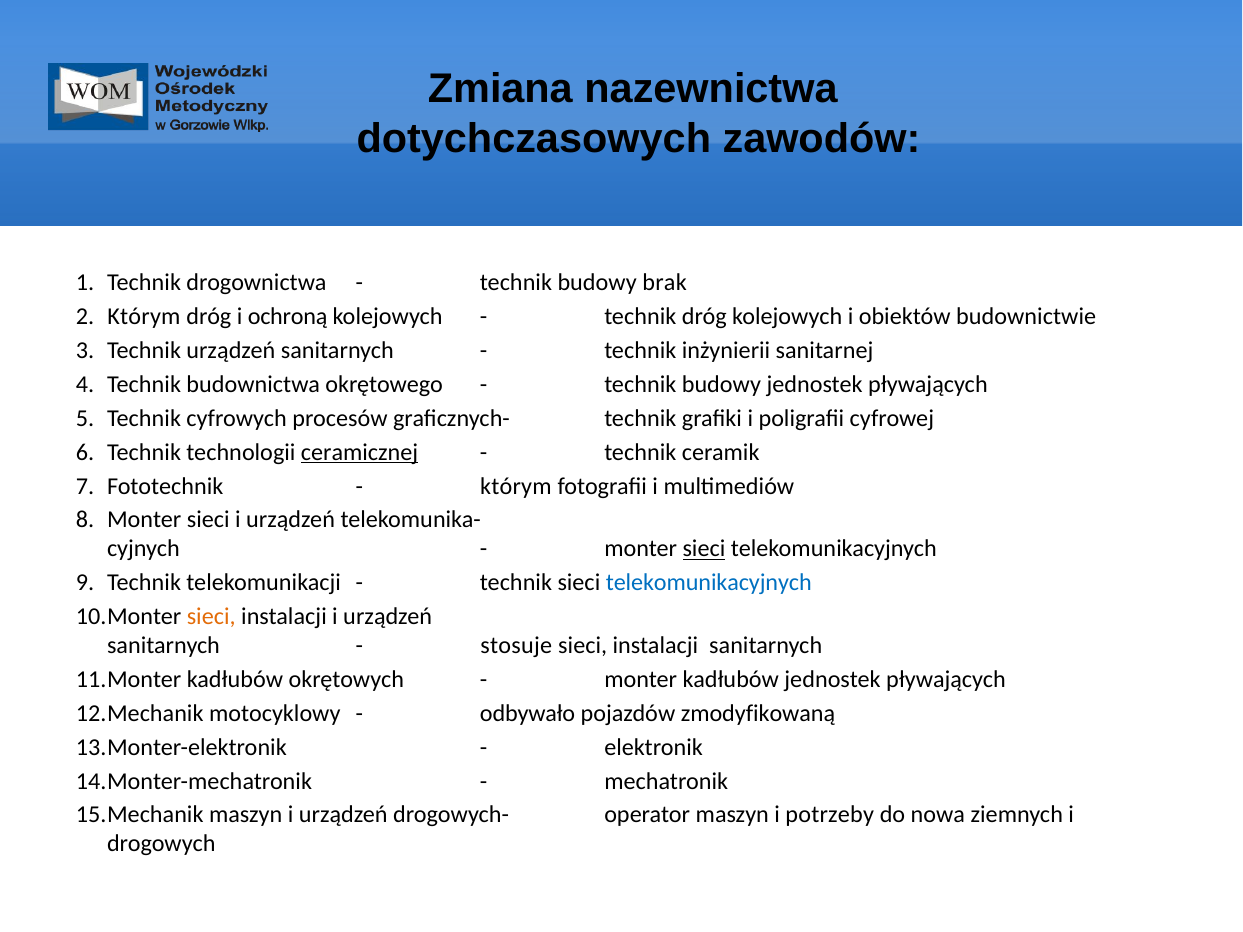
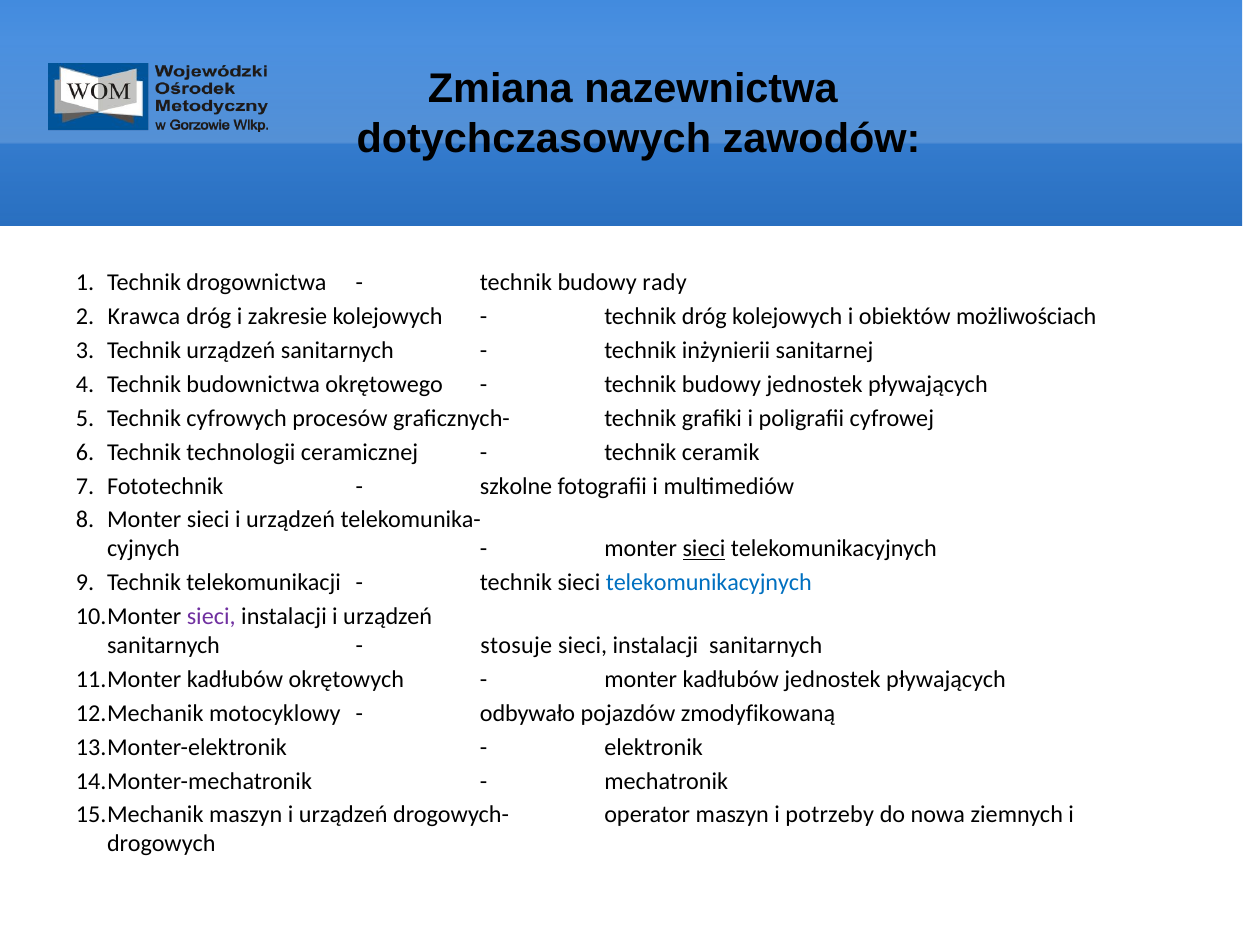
brak: brak -> rady
Którym at (144, 317): Którym -> Krawca
ochroną: ochroną -> zakresie
budownictwie: budownictwie -> możliwościach
ceramicznej underline: present -> none
którym at (516, 486): którym -> szkolne
sieci at (211, 617) colour: orange -> purple
